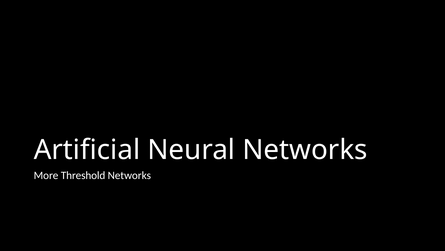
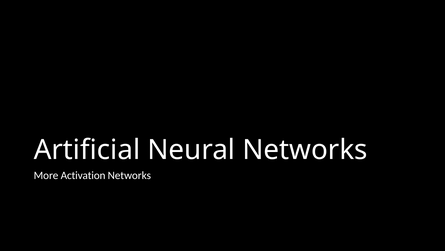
Threshold: Threshold -> Activation
